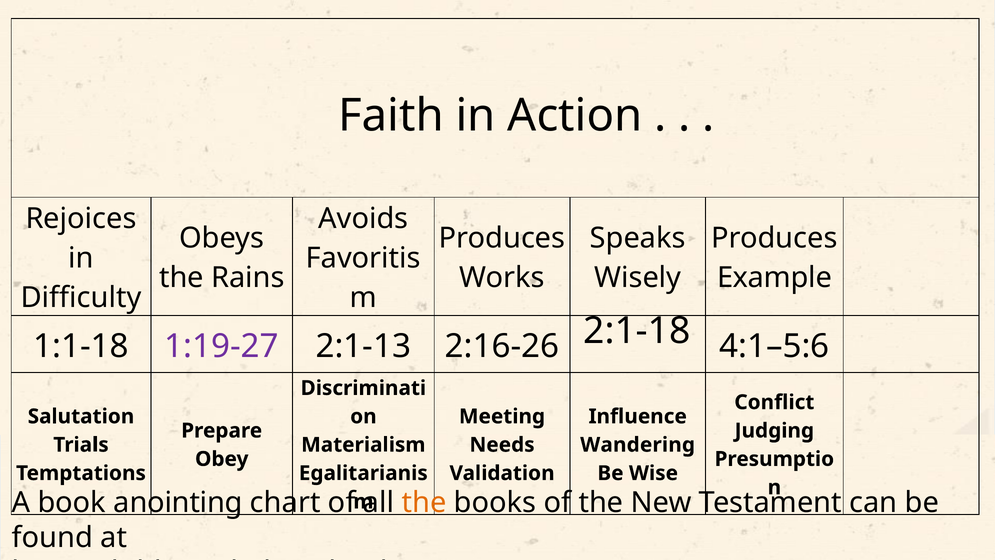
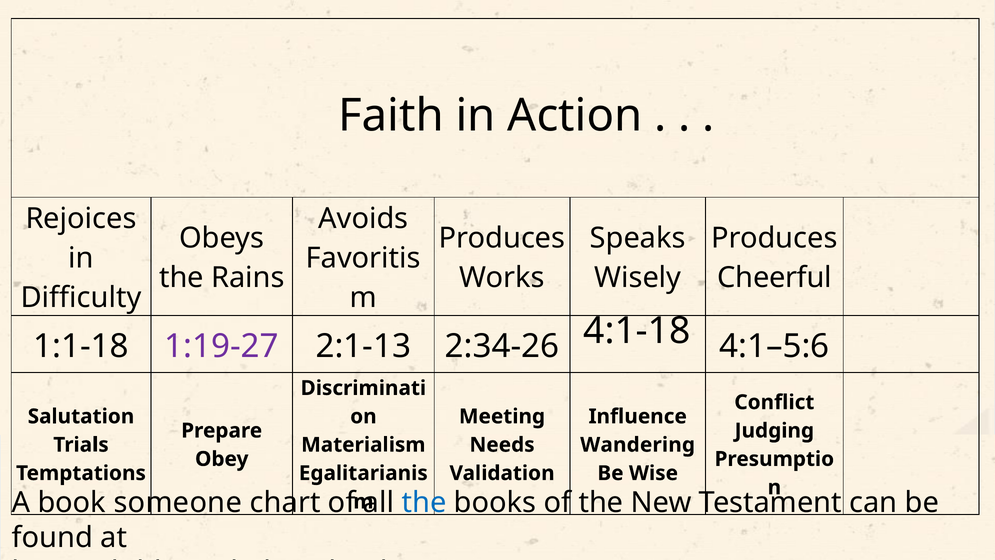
Example: Example -> Cheerful
2:1-18: 2:1-18 -> 4:1-18
2:16-26: 2:16-26 -> 2:34-26
anointing: anointing -> someone
the at (424, 502) colour: orange -> blue
